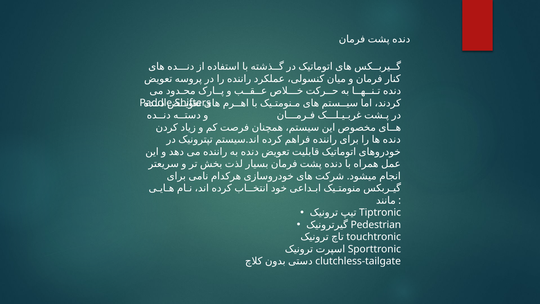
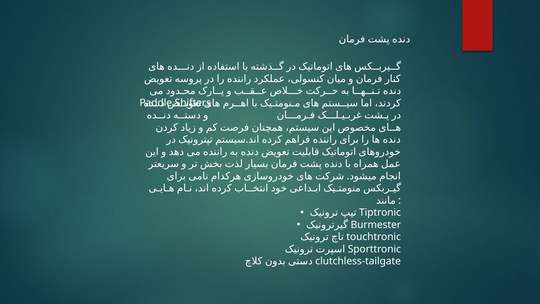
Pedestrian: Pedestrian -> Burmester
